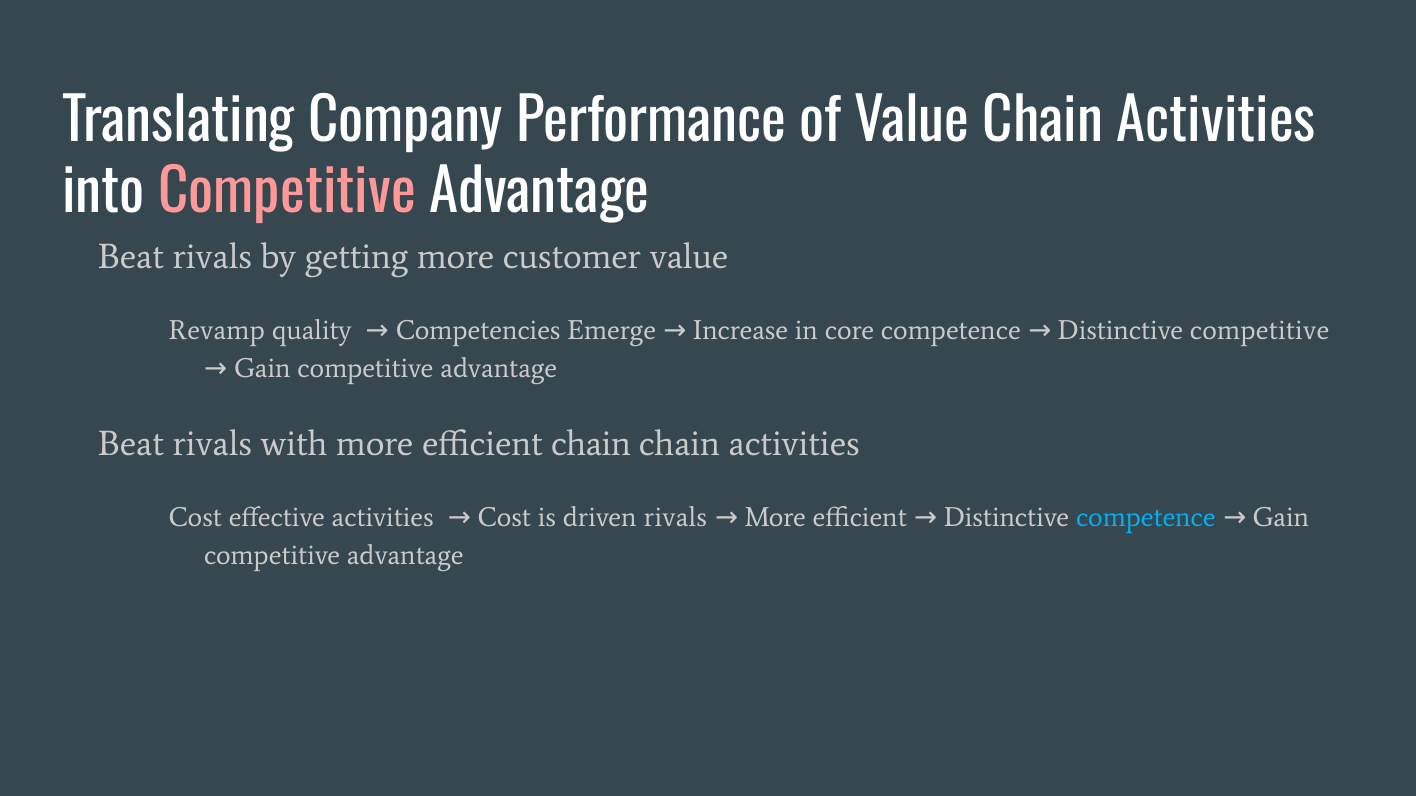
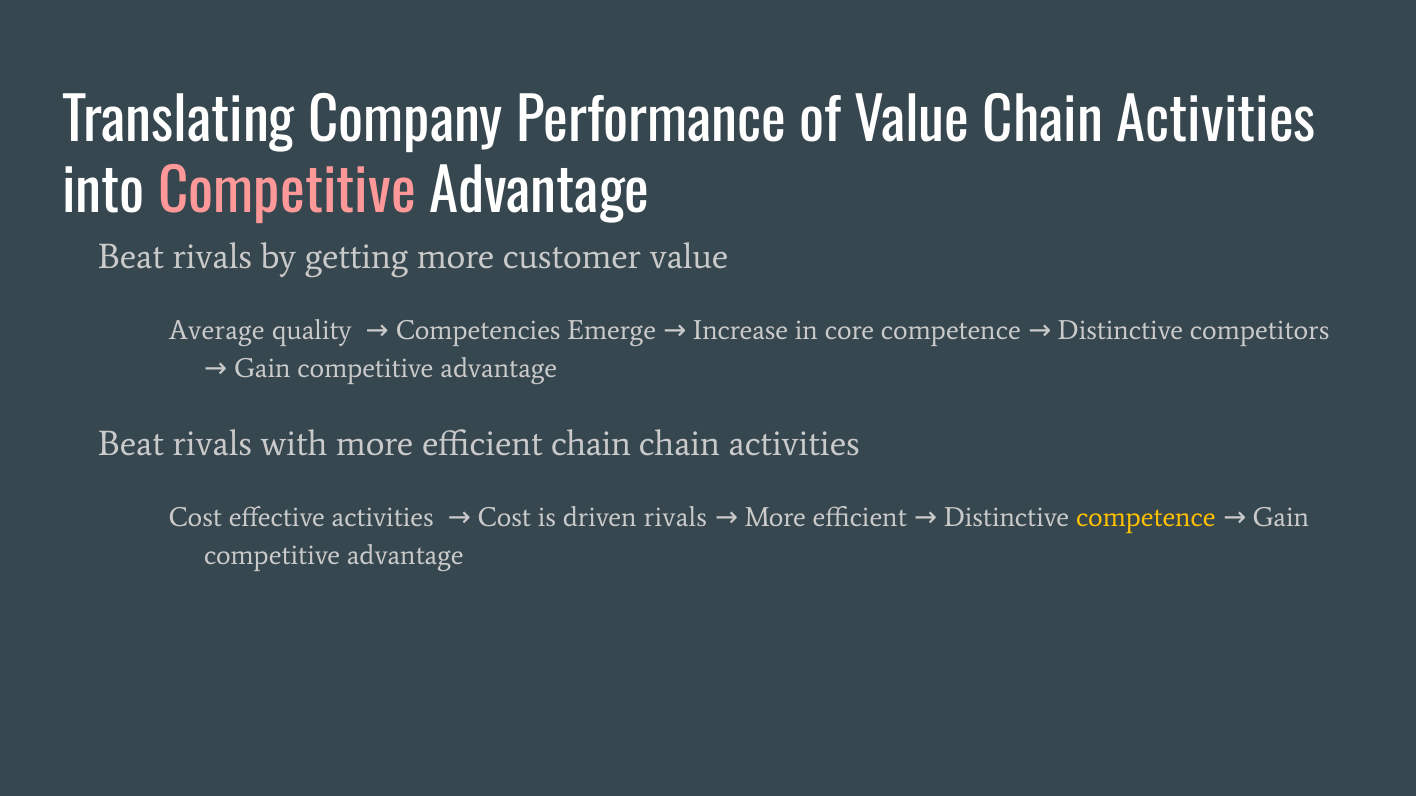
Revamp: Revamp -> Average
Distinctive competitive: competitive -> competitors
competence at (1146, 518) colour: light blue -> yellow
